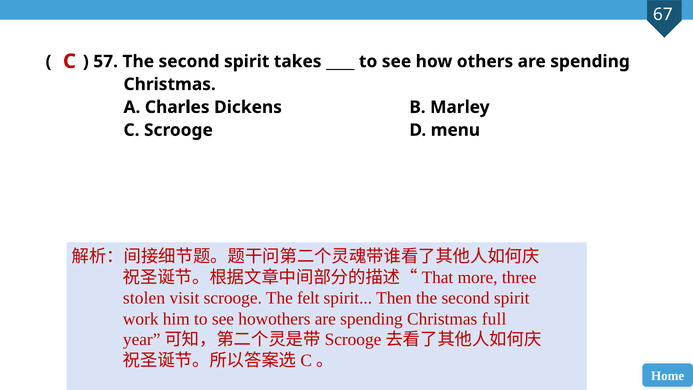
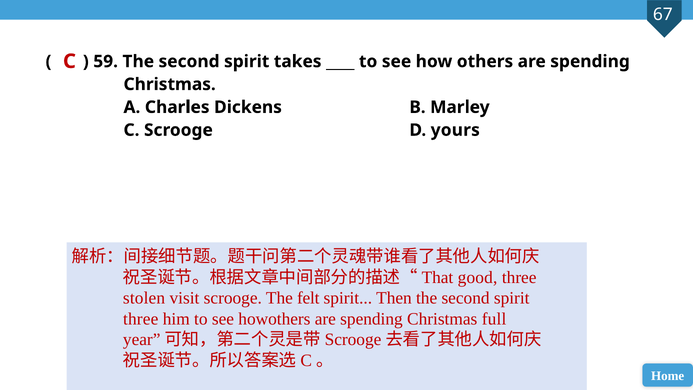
57: 57 -> 59
menu: menu -> yours
more: more -> good
work at (141, 319): work -> three
